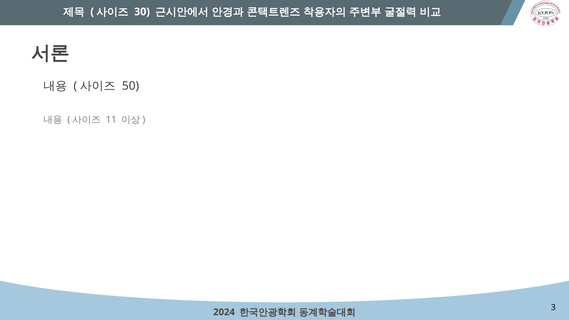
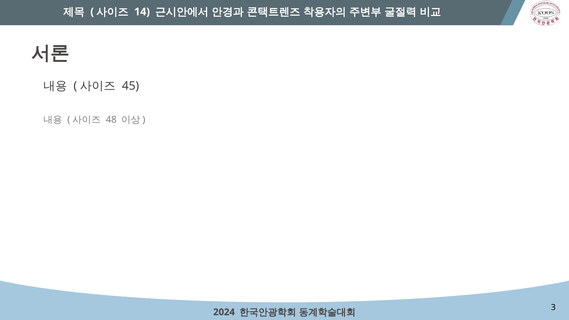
30: 30 -> 14
50: 50 -> 45
11: 11 -> 48
